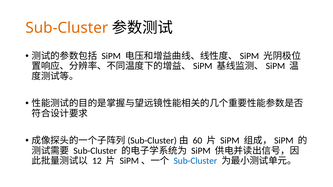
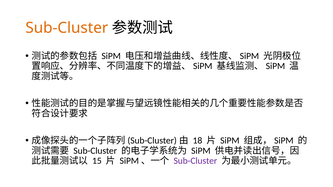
60: 60 -> 18
12: 12 -> 15
Sub-Cluster at (195, 161) colour: blue -> purple
